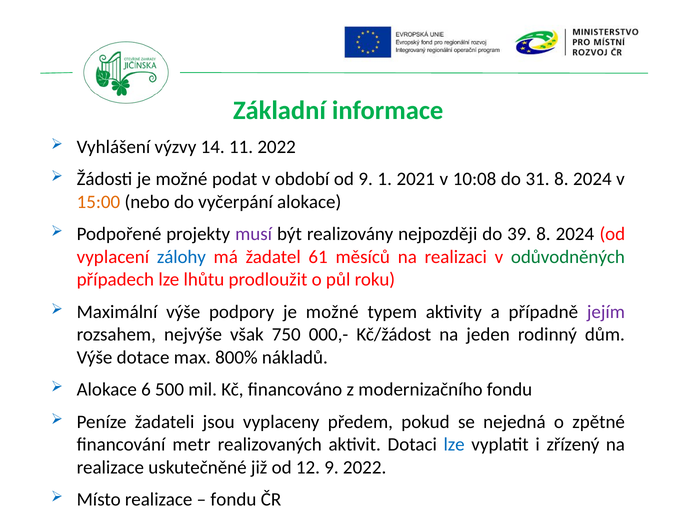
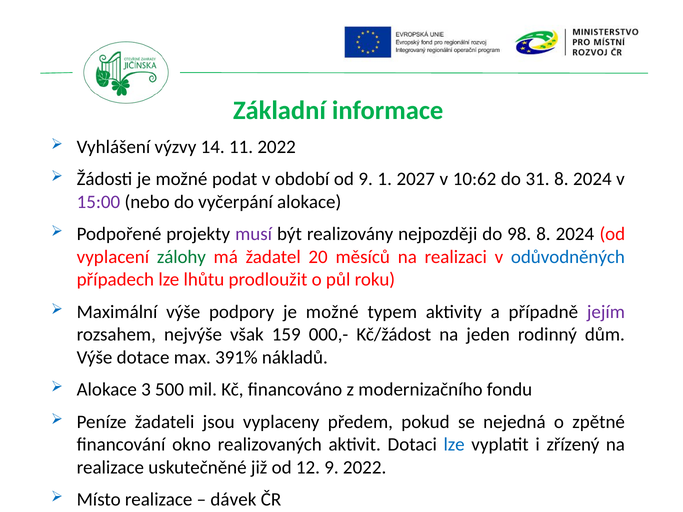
2021: 2021 -> 2027
10:08: 10:08 -> 10:62
15:00 colour: orange -> purple
39: 39 -> 98
zálohy colour: blue -> green
61: 61 -> 20
odůvodněných colour: green -> blue
750: 750 -> 159
800%: 800% -> 391%
6: 6 -> 3
metr: metr -> okno
fondu at (233, 500): fondu -> dávek
